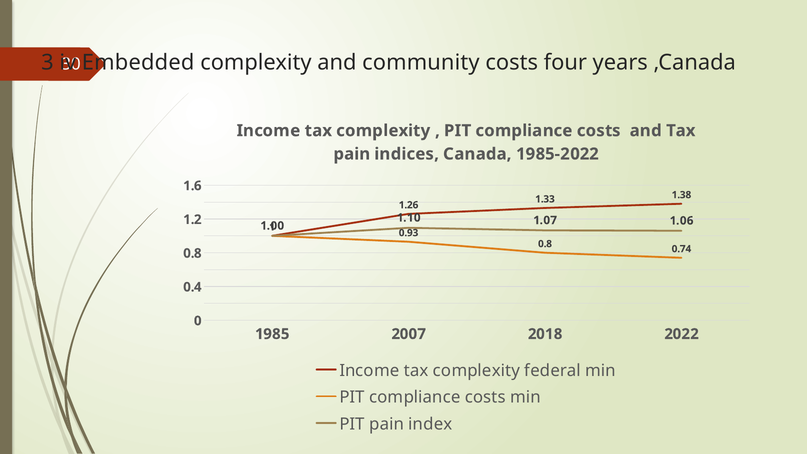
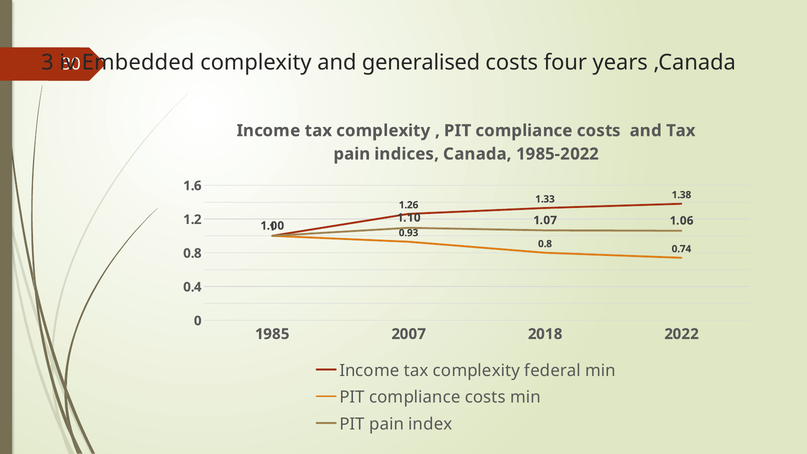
community: community -> generalised
